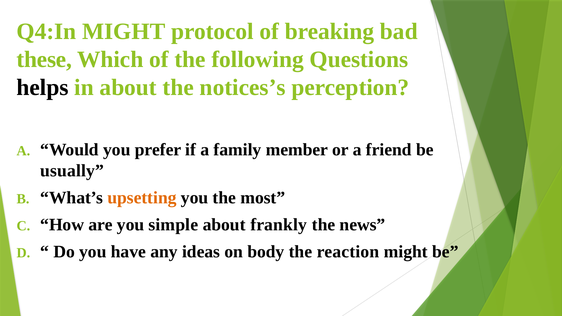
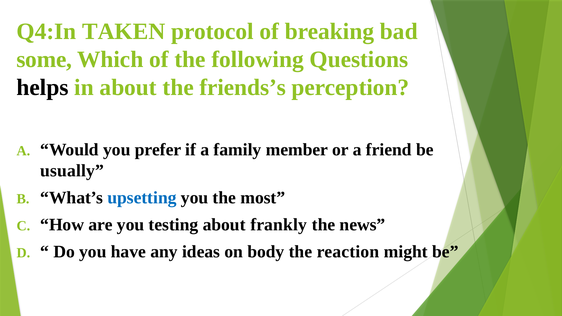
Q4:In MIGHT: MIGHT -> TAKEN
these: these -> some
notices’s: notices’s -> friends’s
upsetting colour: orange -> blue
simple: simple -> testing
